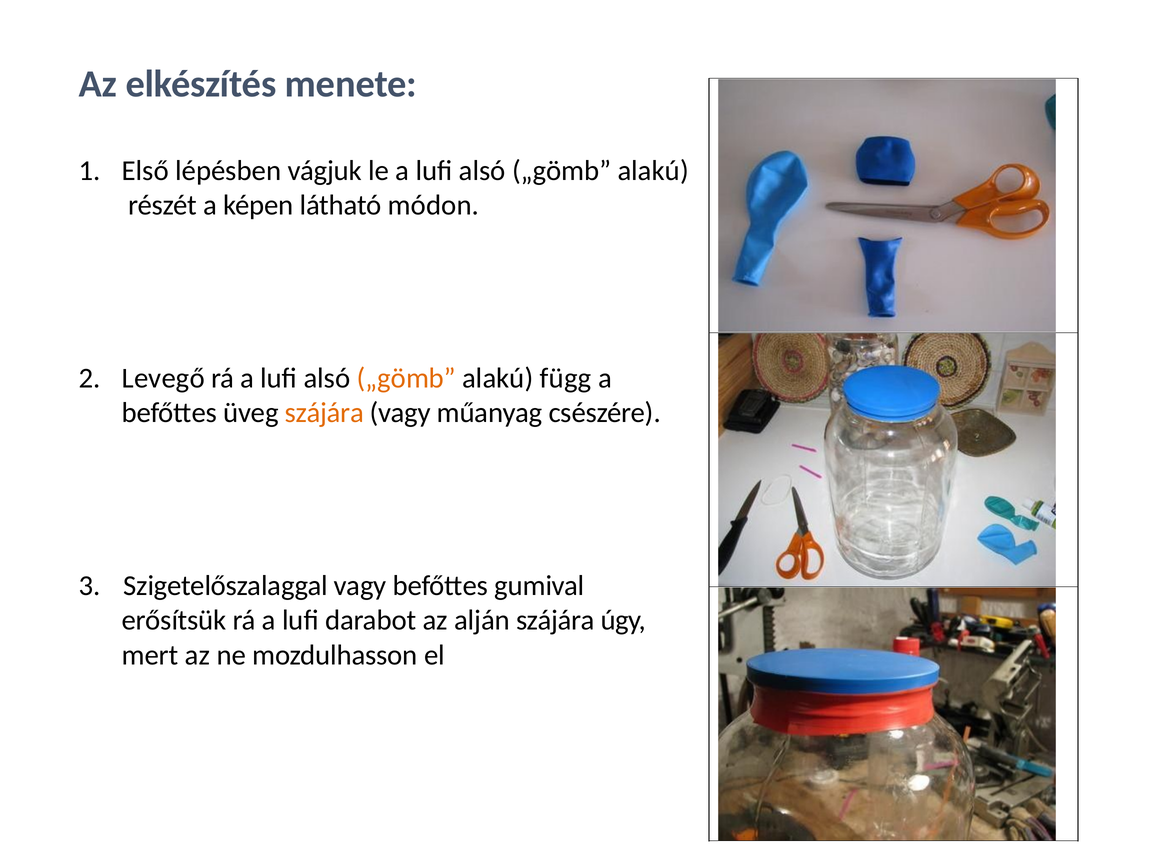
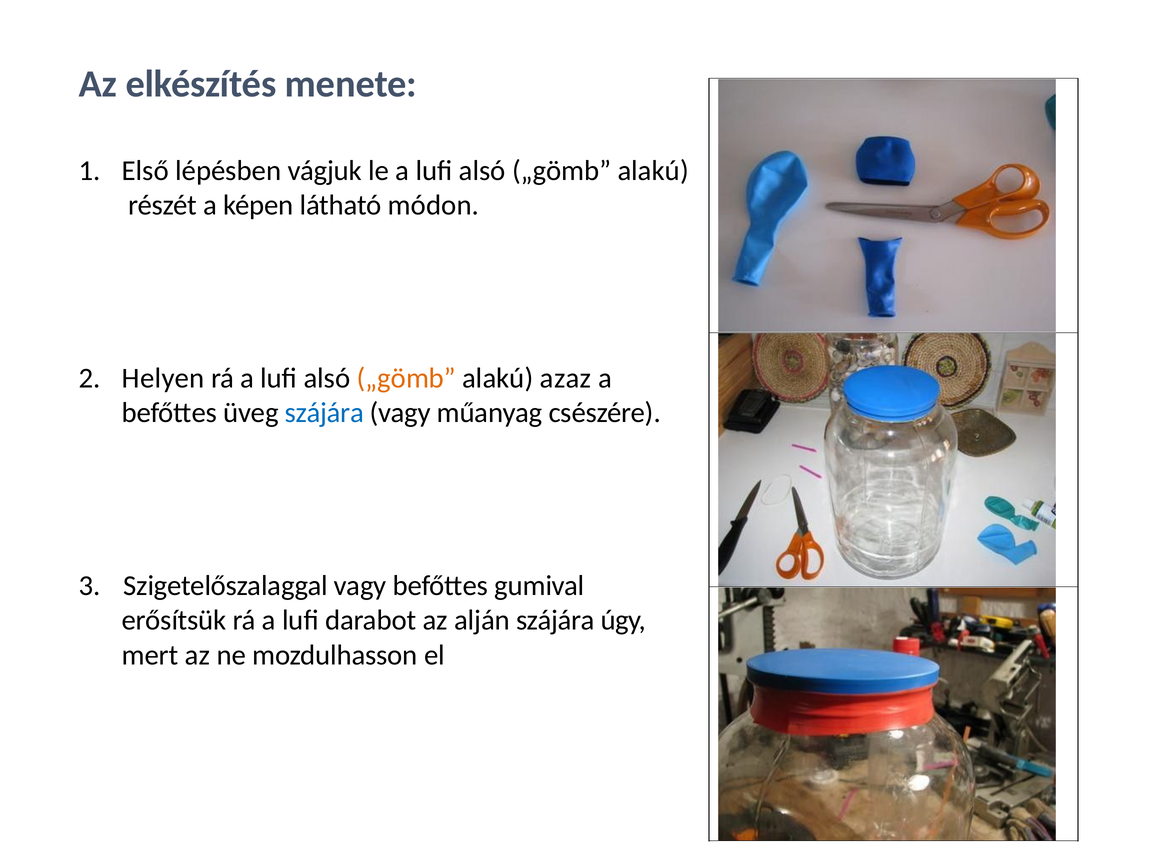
Levegő: Levegő -> Helyen
függ: függ -> azaz
szájára at (324, 413) colour: orange -> blue
